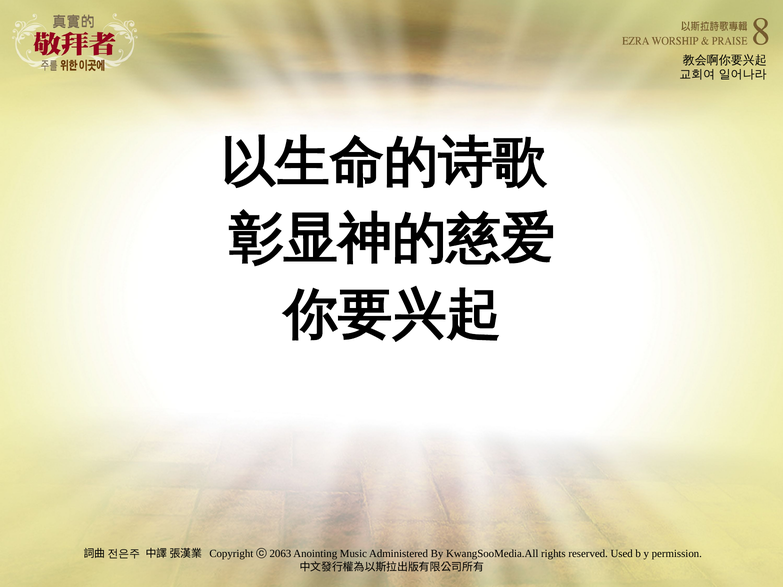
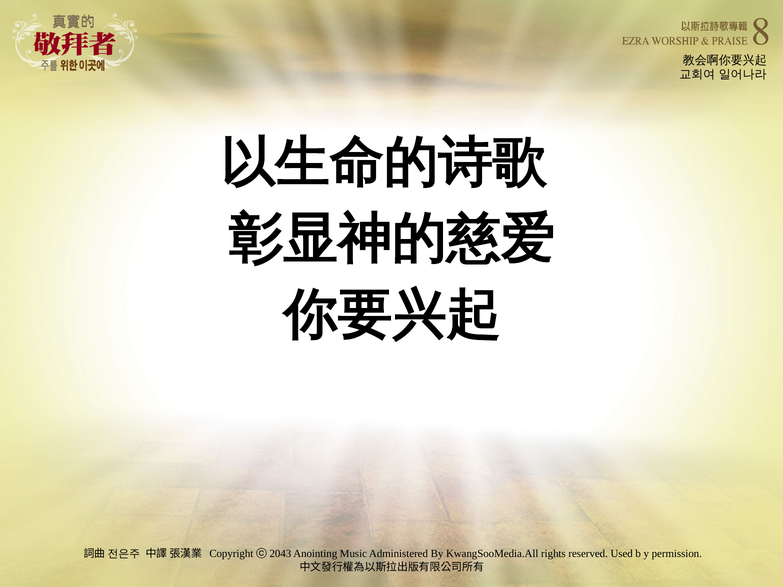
2063: 2063 -> 2043
